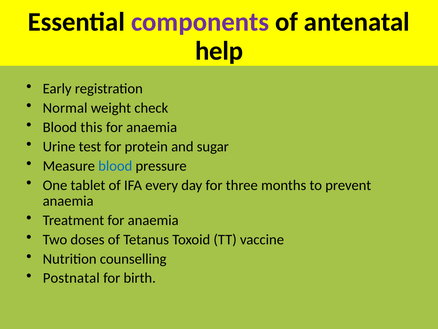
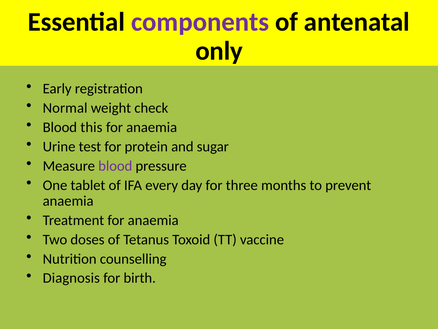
help: help -> only
blood at (115, 166) colour: blue -> purple
Postnatal: Postnatal -> Diagnosis
